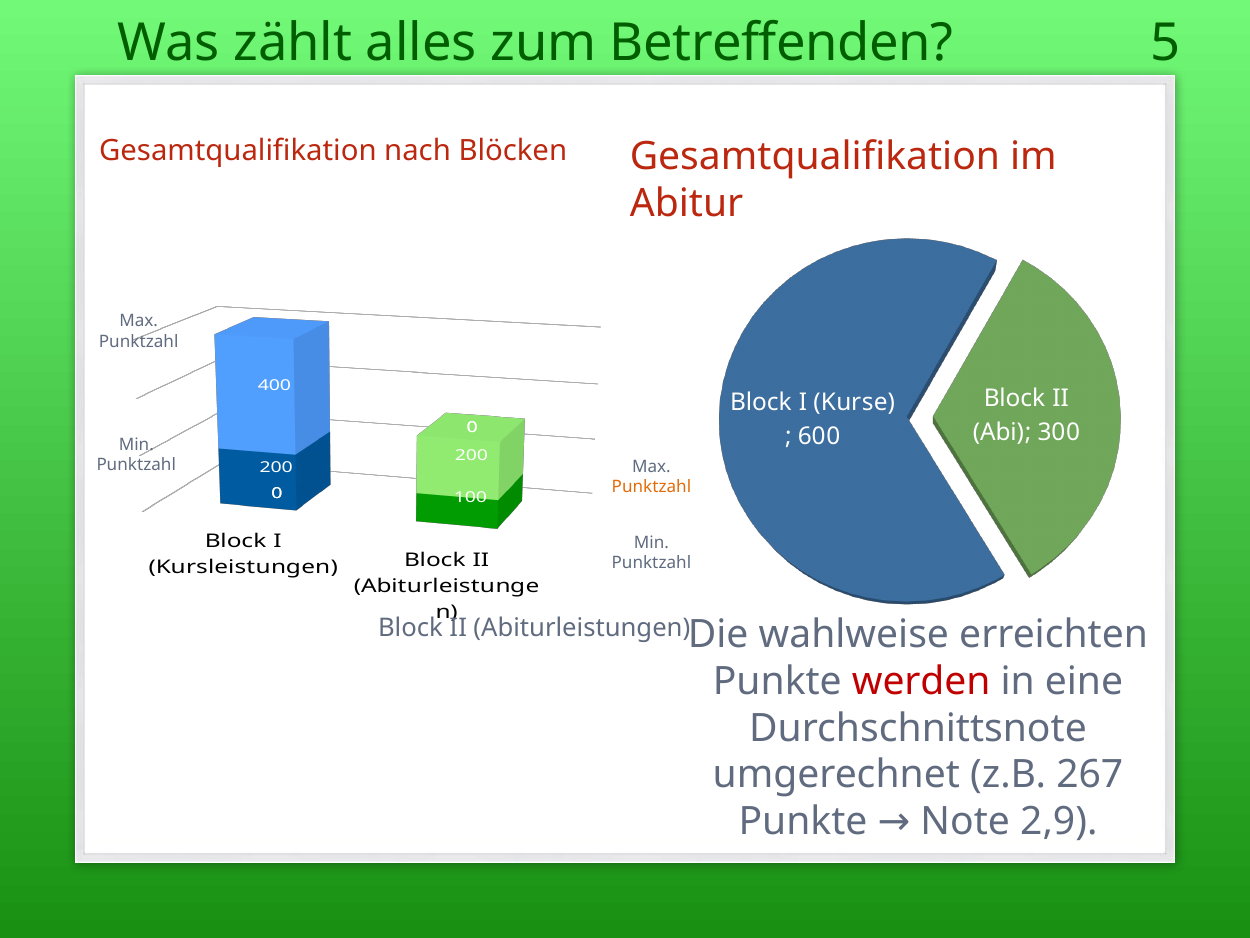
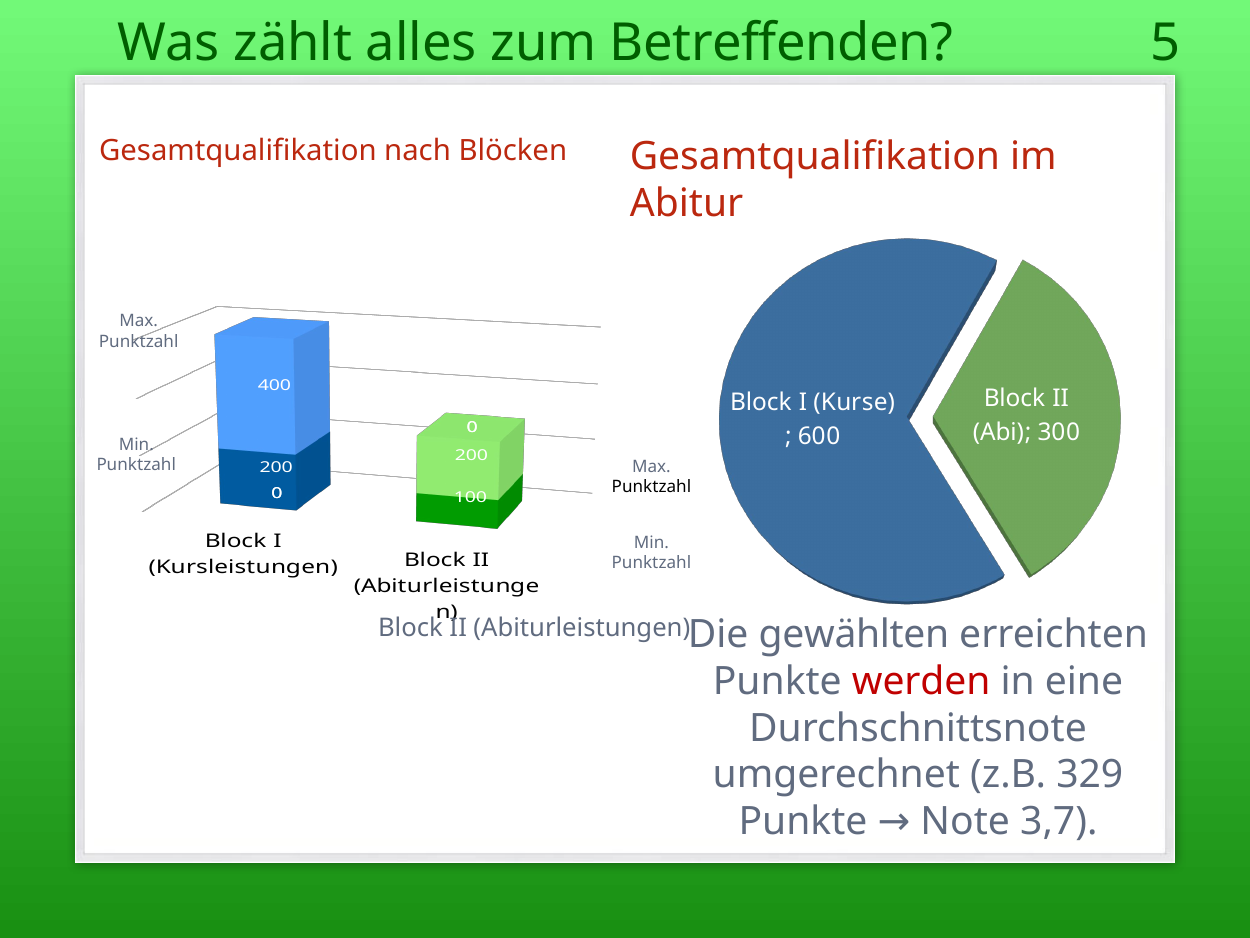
Punktzahl at (651, 487) colour: orange -> black
wahlweise: wahlweise -> gewählten
267: 267 -> 329
2,9: 2,9 -> 3,7
